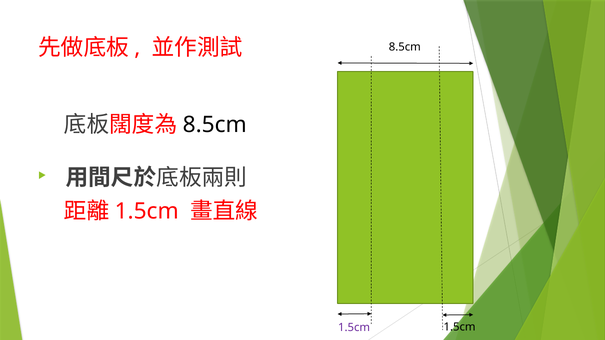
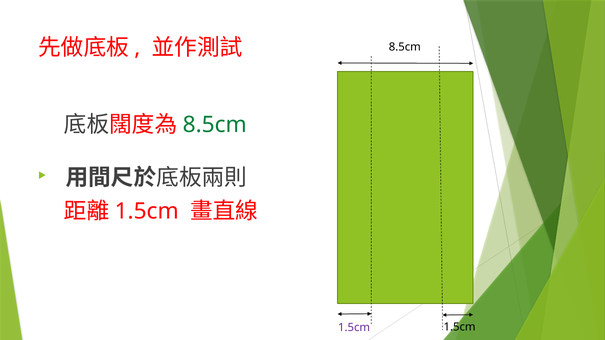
8.5cm at (215, 125) colour: black -> green
